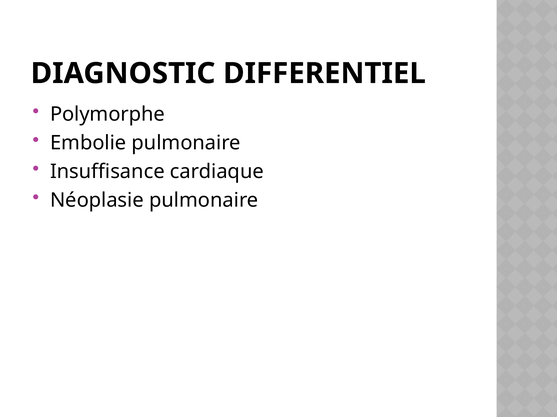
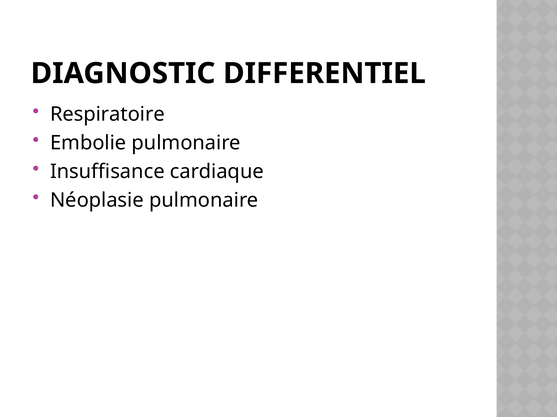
Polymorphe: Polymorphe -> Respiratoire
